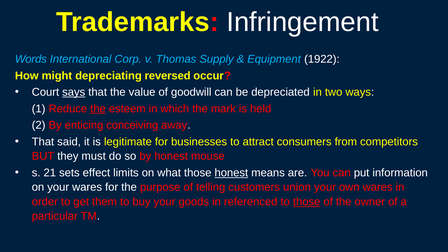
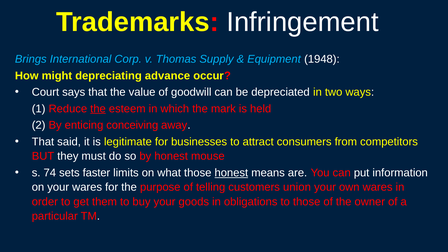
Words: Words -> Brings
1922: 1922 -> 1948
reversed: reversed -> advance
says underline: present -> none
21: 21 -> 74
effect: effect -> faster
referenced: referenced -> obligations
those at (307, 202) underline: present -> none
